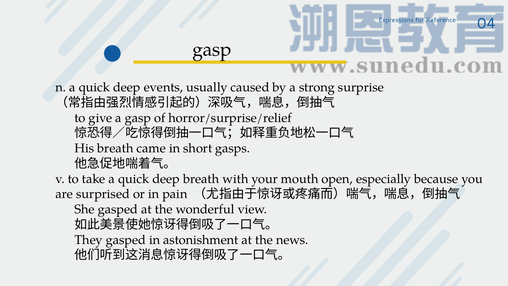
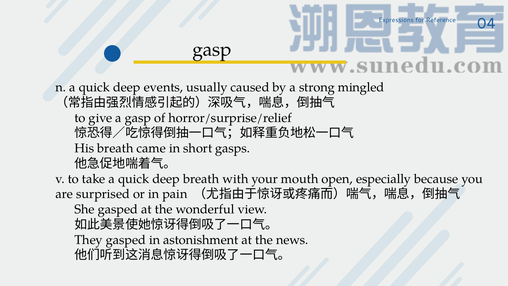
surprise: surprise -> mingled
